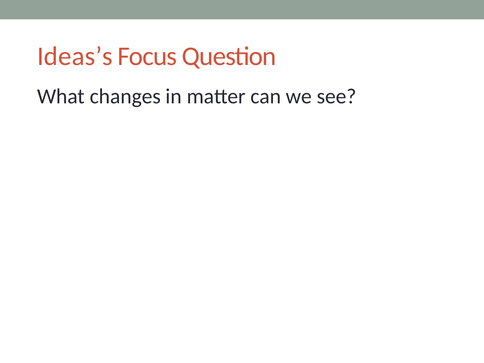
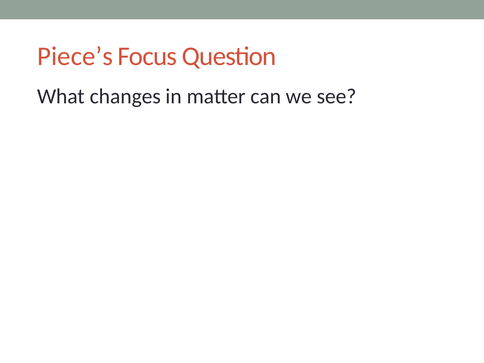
Ideas’s: Ideas’s -> Piece’s
